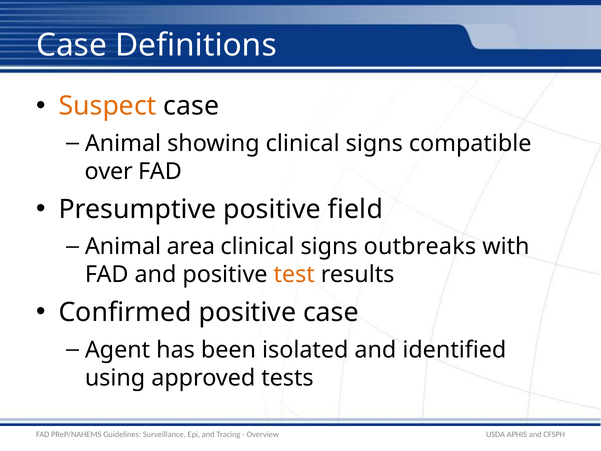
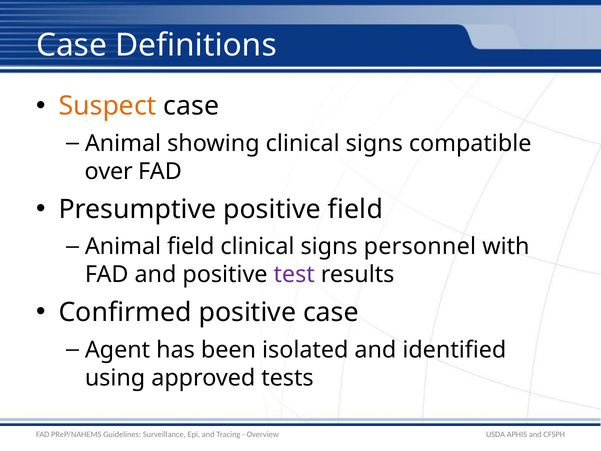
Animal area: area -> field
outbreaks: outbreaks -> personnel
test colour: orange -> purple
